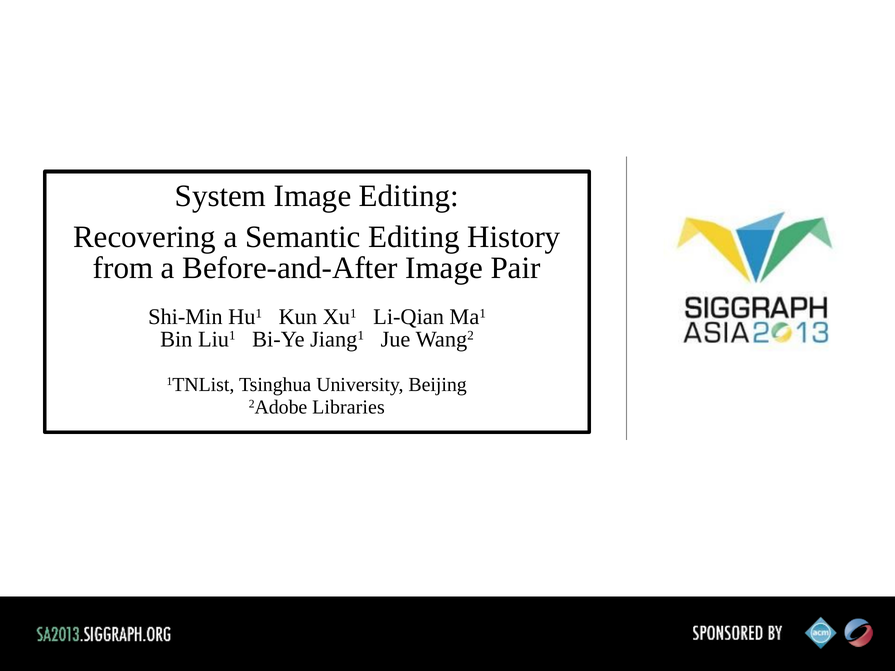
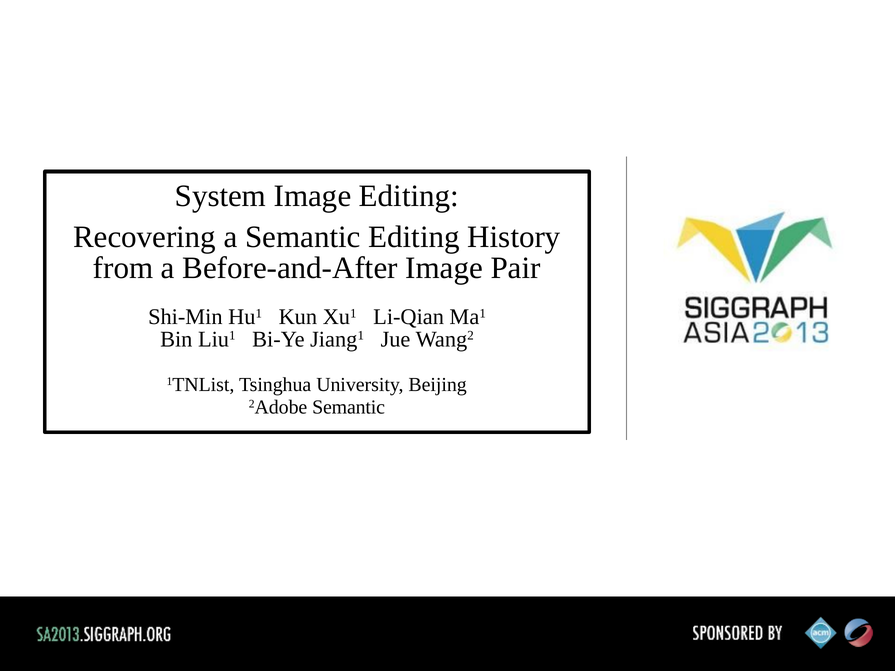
2Adobe Libraries: Libraries -> Semantic
